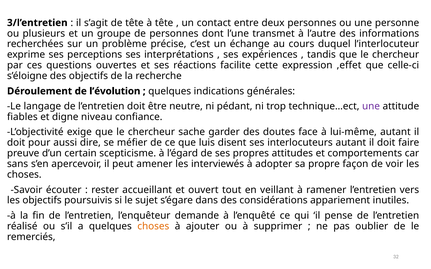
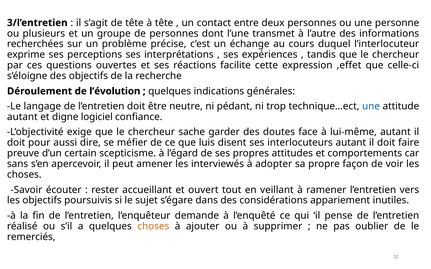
une at (371, 106) colour: purple -> blue
fiables at (22, 117): fiables -> autant
niveau: niveau -> logiciel
